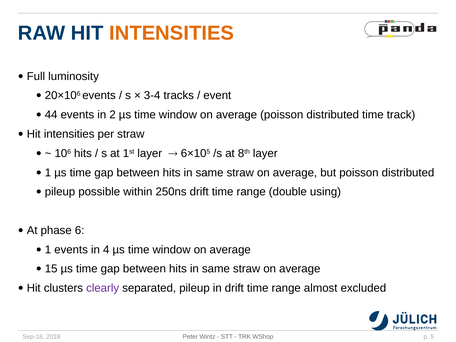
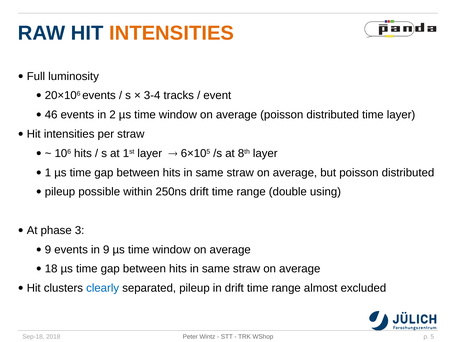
44: 44 -> 46
time track: track -> layer
6: 6 -> 3
1 at (48, 250): 1 -> 9
in 4: 4 -> 9
15: 15 -> 18
clearly colour: purple -> blue
